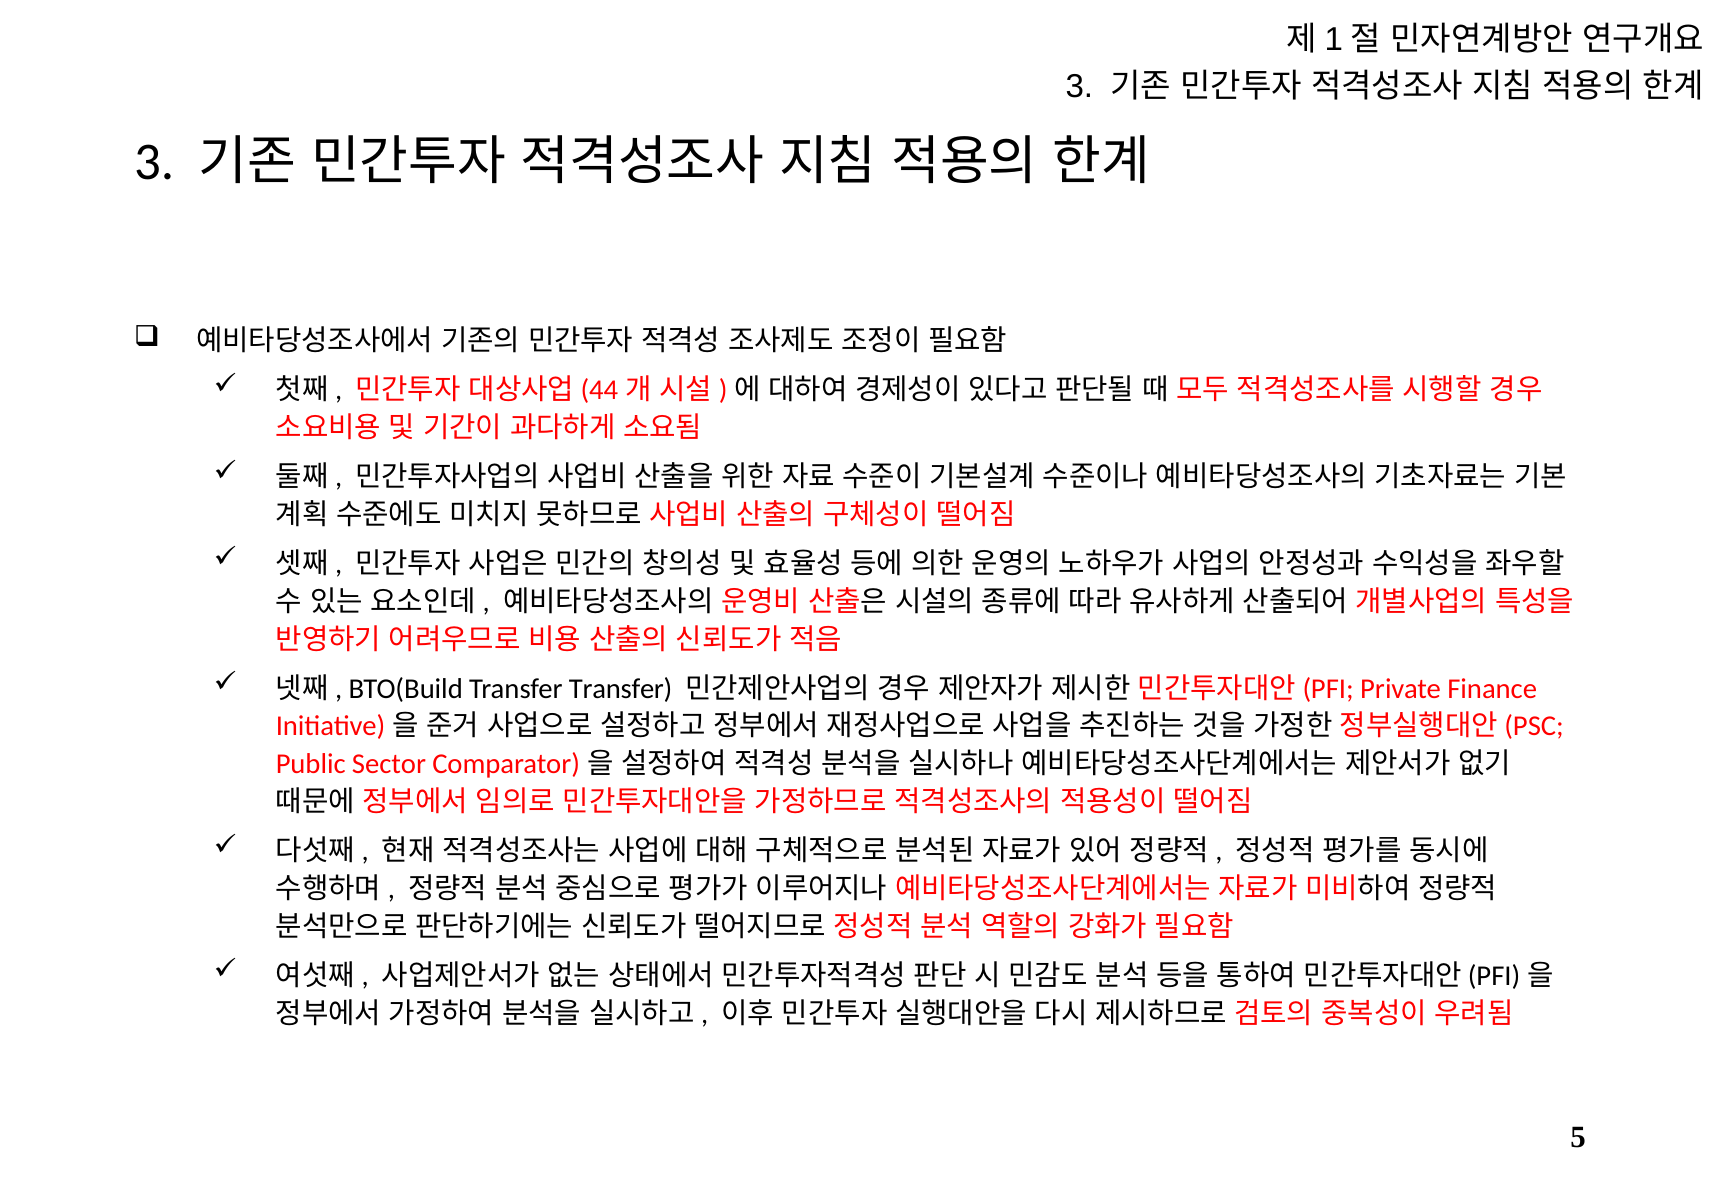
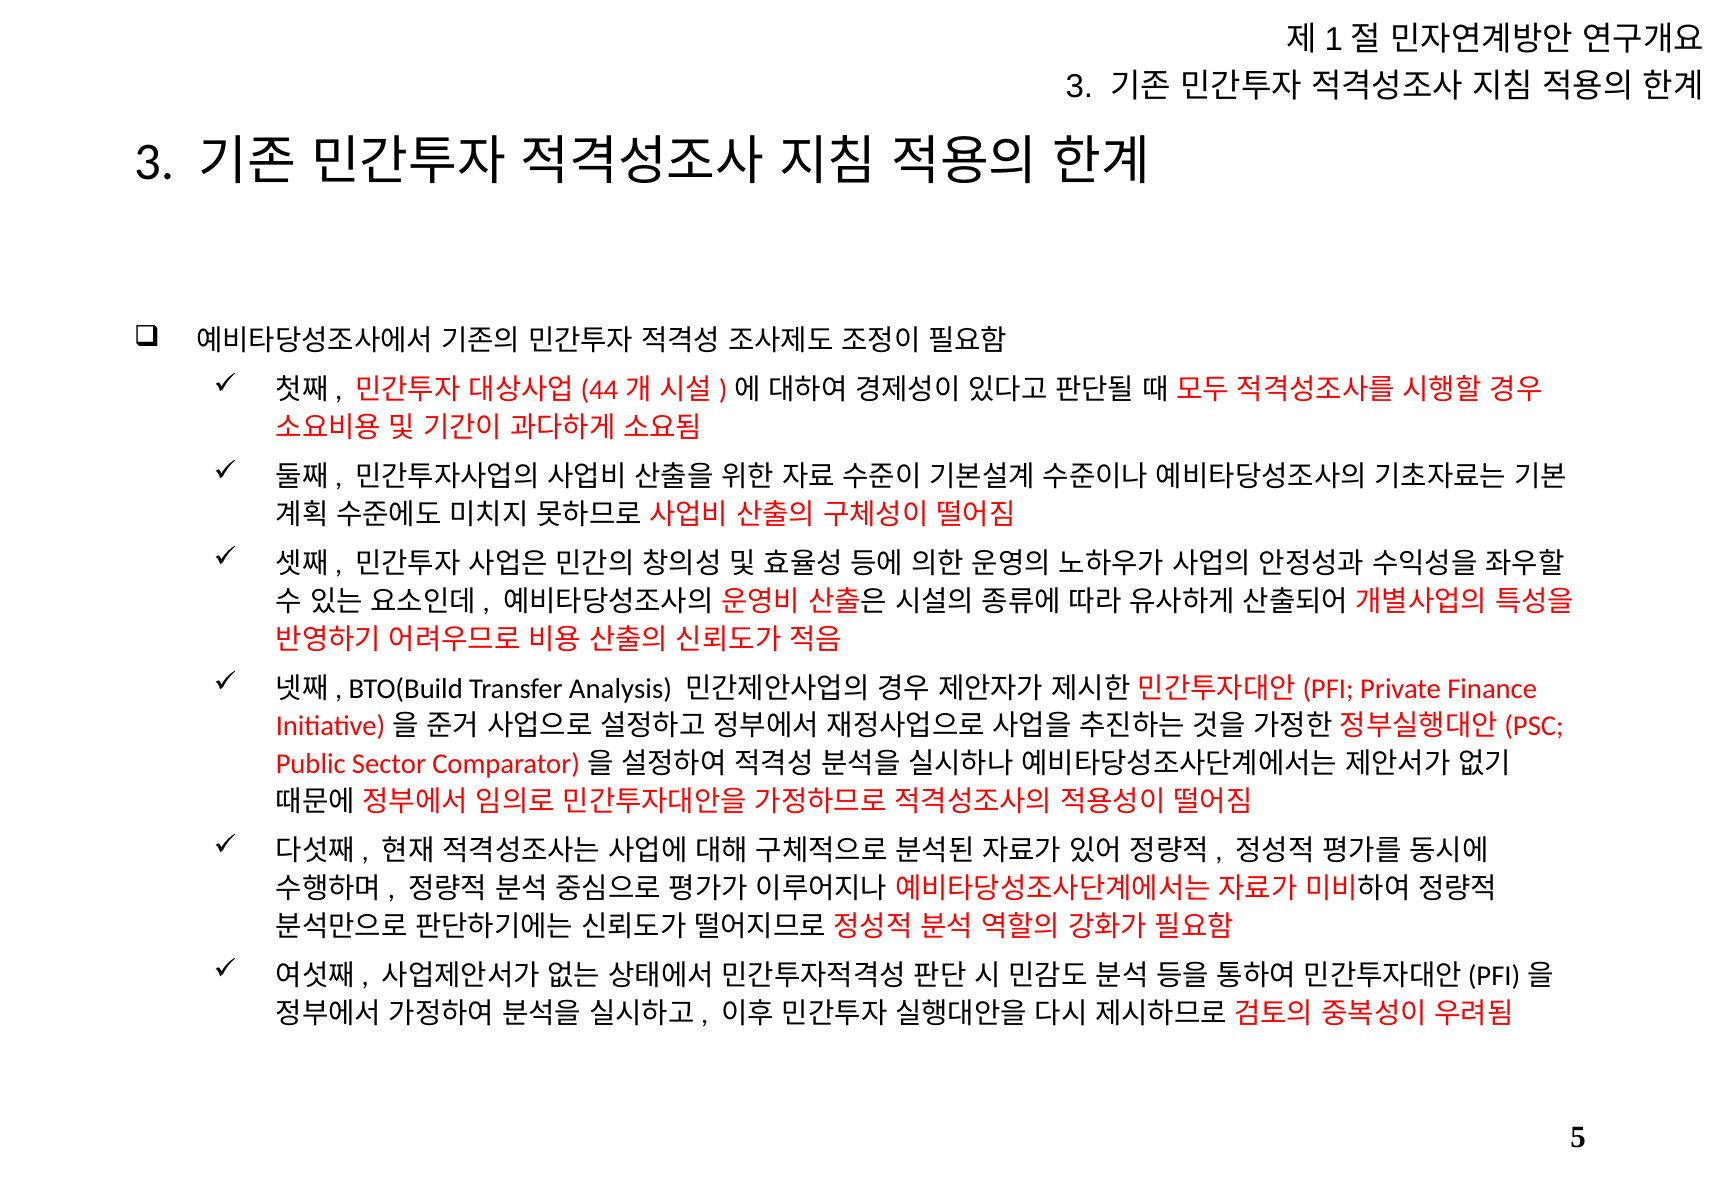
Transfer Transfer: Transfer -> Analysis
